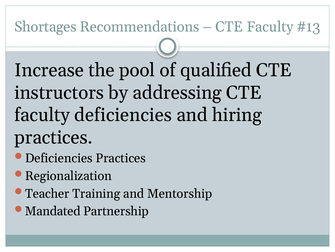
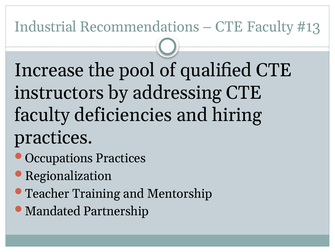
Shortages: Shortages -> Industrial
Deficiencies at (59, 158): Deficiencies -> Occupations
